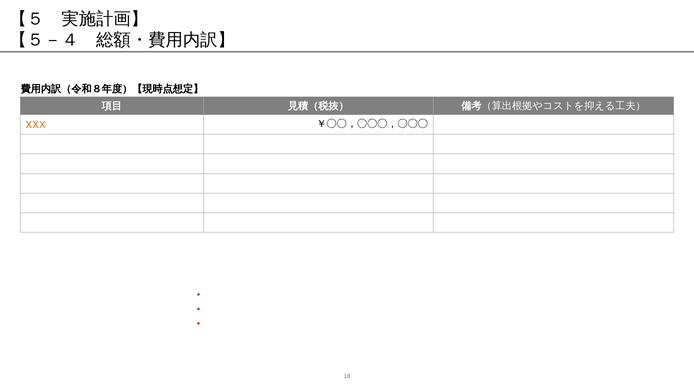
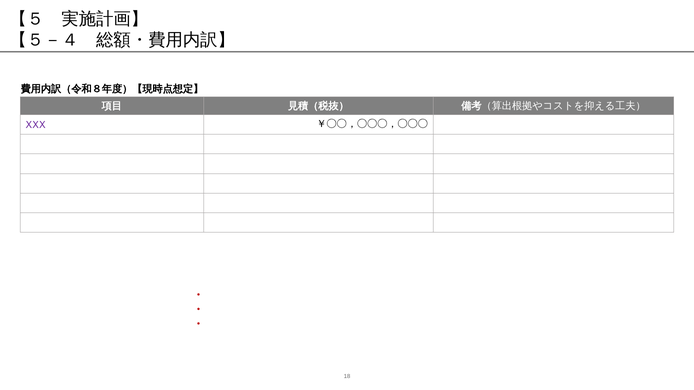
XXX colour: orange -> purple
